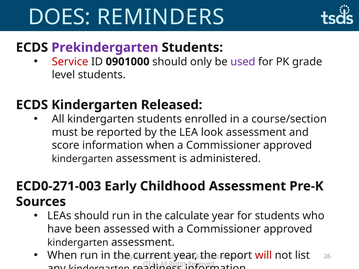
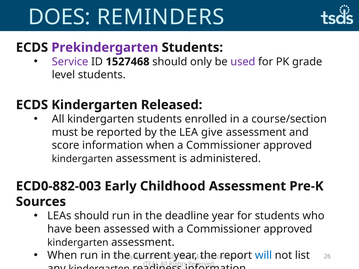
Service colour: red -> purple
0901000: 0901000 -> 1527468
look: look -> give
ECD0-271-003: ECD0-271-003 -> ECD0-882-003
calculate: calculate -> deadline
will colour: red -> blue
